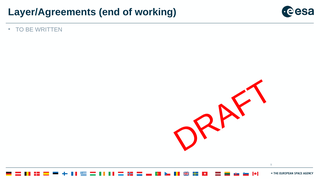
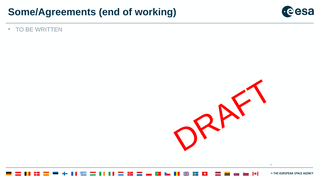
Layer/Agreements: Layer/Agreements -> Some/Agreements
